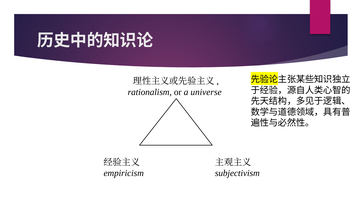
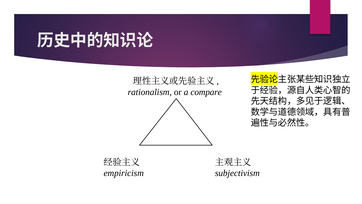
universe: universe -> compare
